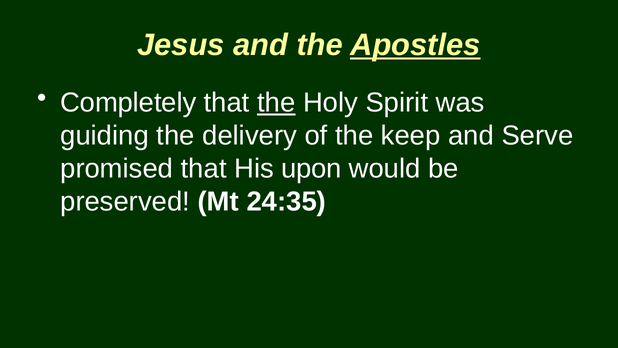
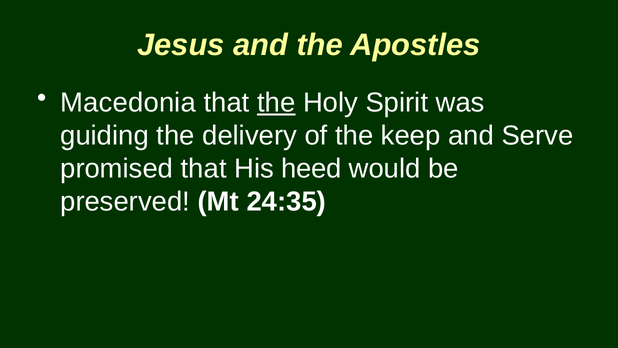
Apostles underline: present -> none
Completely: Completely -> Macedonia
upon: upon -> heed
